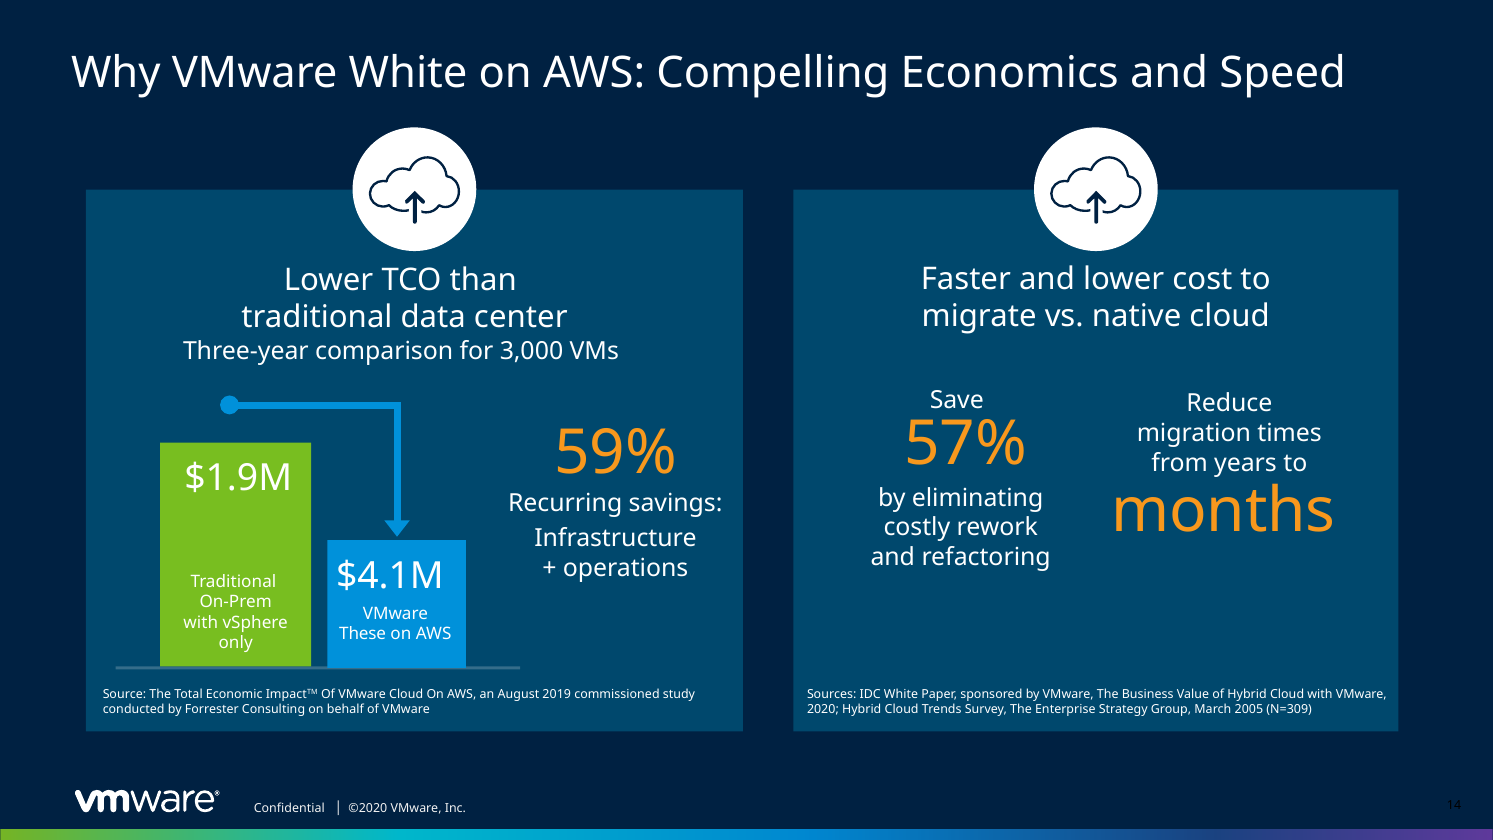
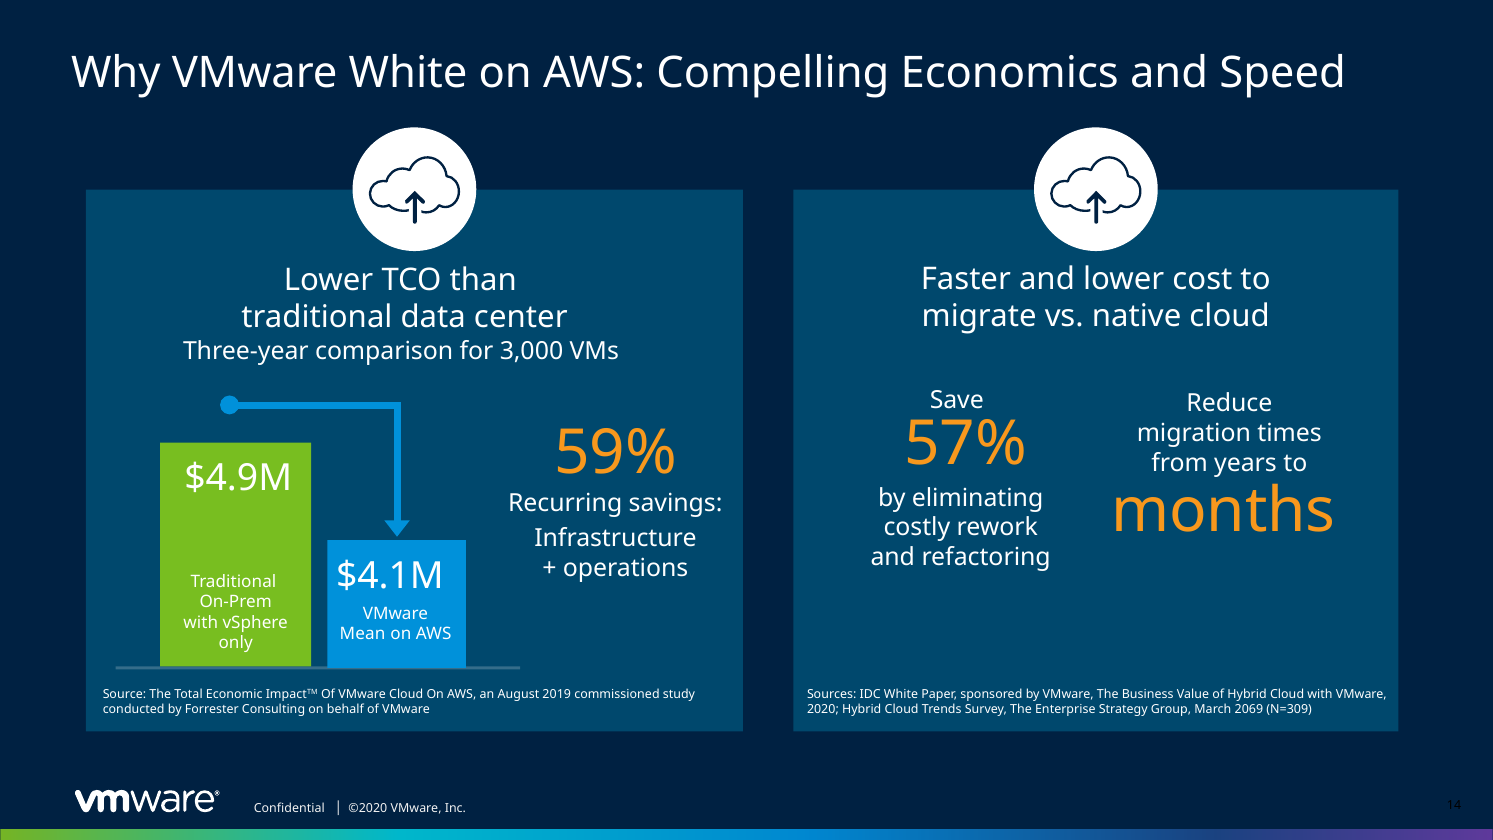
$1.9M: $1.9M -> $4.9M
These: These -> Mean
2005: 2005 -> 2069
